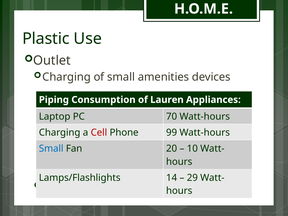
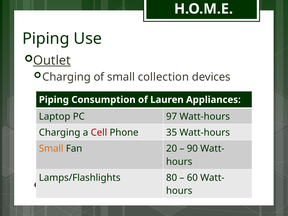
Plastic at (46, 39): Plastic -> Piping
Outlet underline: none -> present
amenities: amenities -> collection
70: 70 -> 97
99: 99 -> 35
Small at (51, 149) colour: blue -> orange
10: 10 -> 90
14: 14 -> 80
29: 29 -> 60
